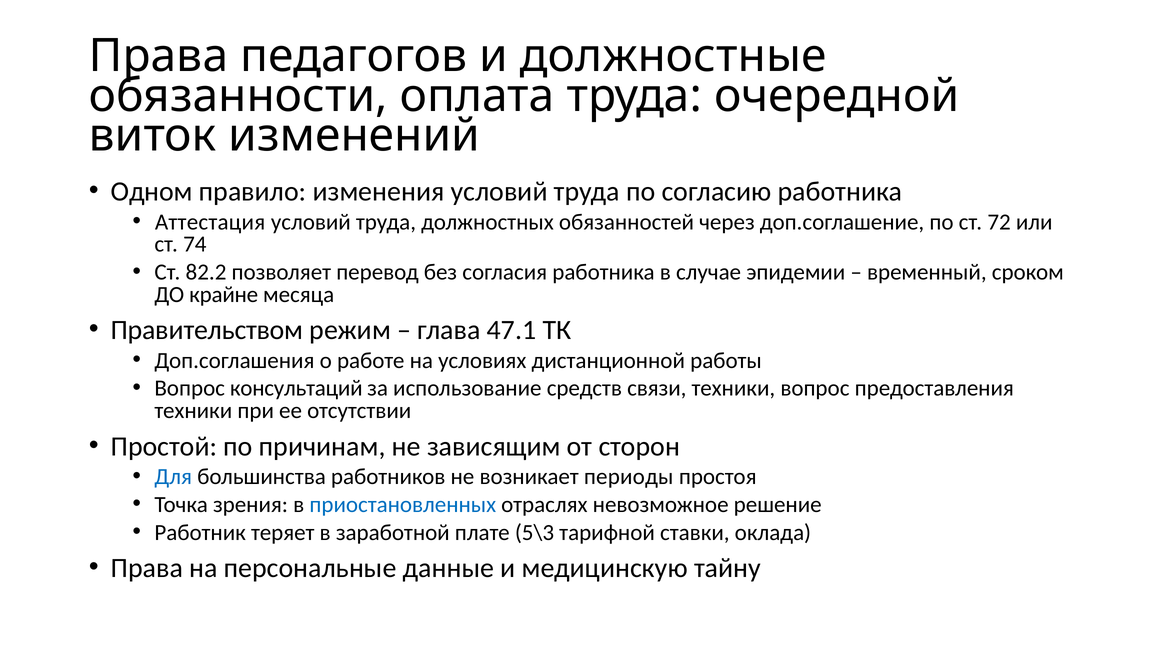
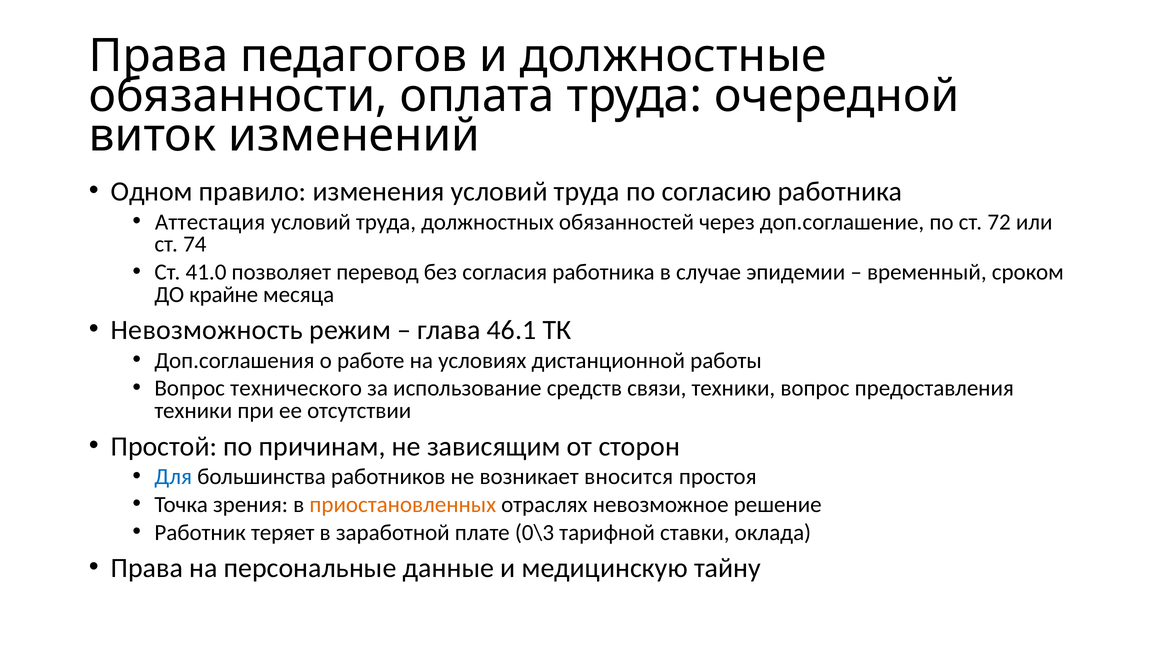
82.2: 82.2 -> 41.0
Правительством: Правительством -> Невозможность
47.1: 47.1 -> 46.1
консультаций: консультаций -> технического
периоды: периоды -> вносится
приостановленных colour: blue -> orange
5\3: 5\3 -> 0\3
